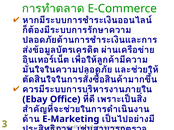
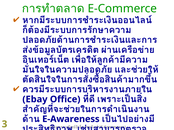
E-Marketing: E-Marketing -> E-Awareness
